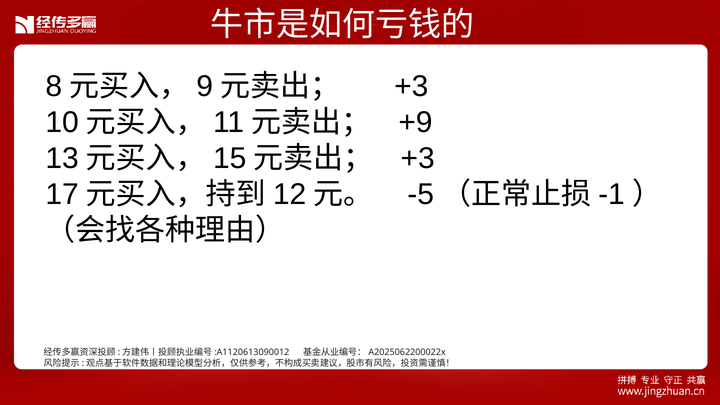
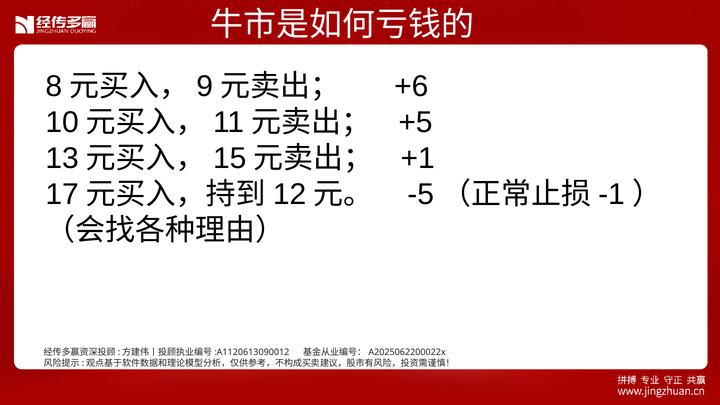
+3 at (411, 87): +3 -> +6
+9: +9 -> +5
+3 at (418, 159): +3 -> +1
